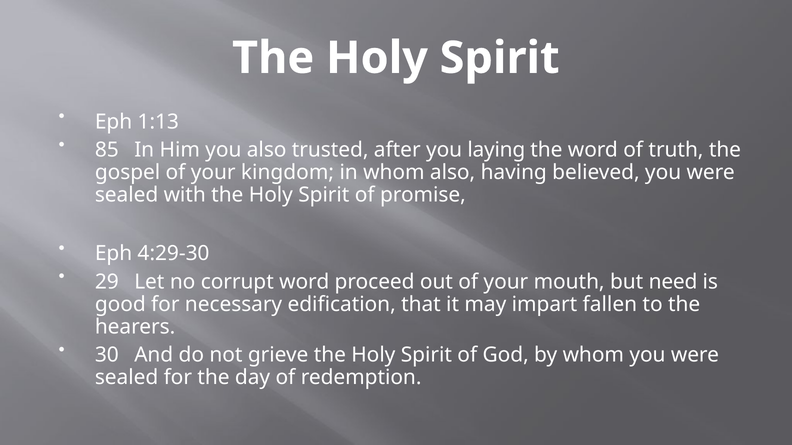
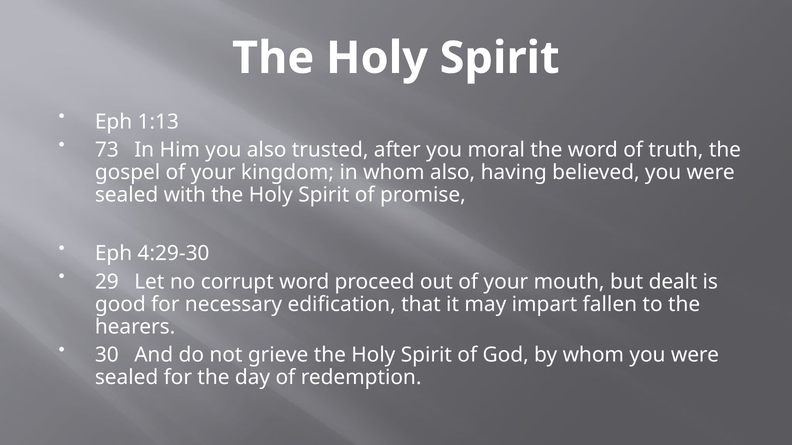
85: 85 -> 73
laying: laying -> moral
need: need -> dealt
